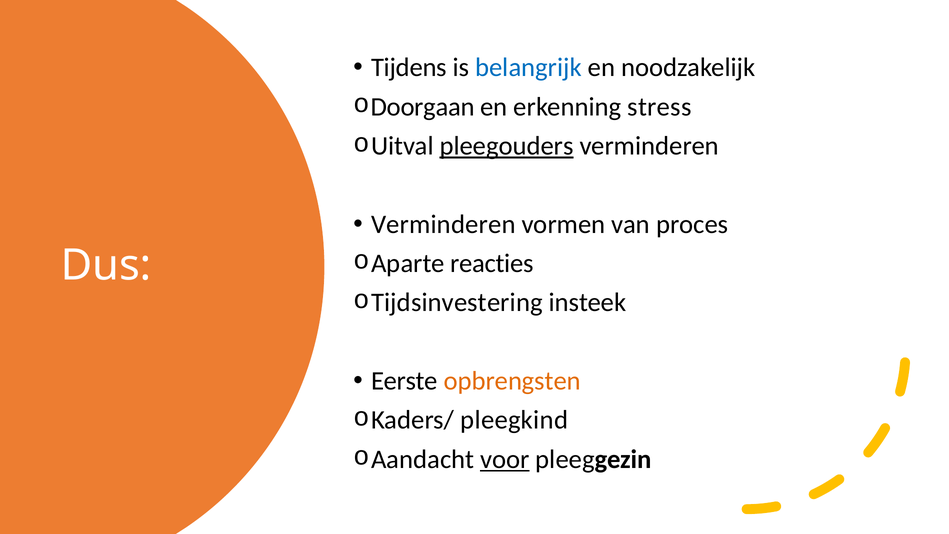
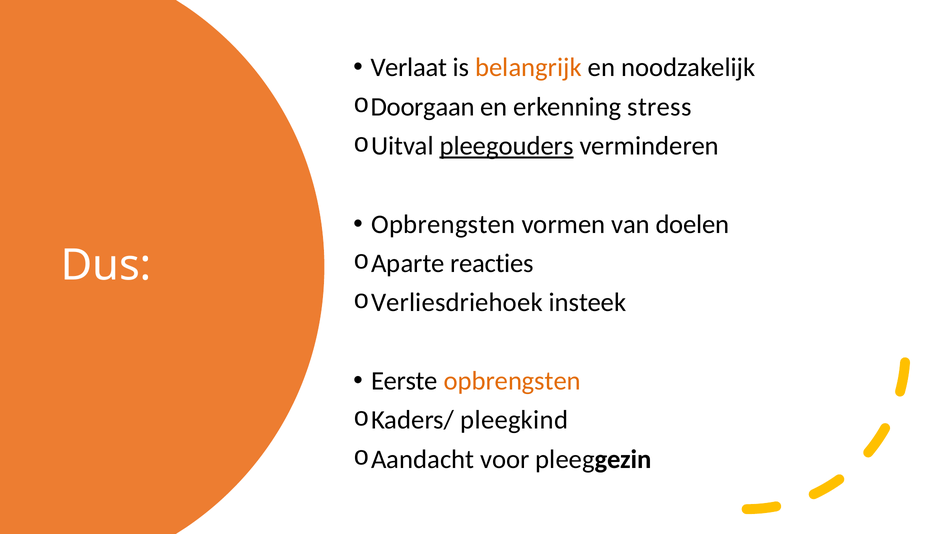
Tijdens: Tijdens -> Verlaat
belangrijk colour: blue -> orange
Verminderen at (443, 224): Verminderen -> Opbrengsten
proces: proces -> doelen
Tijdsinvestering: Tijdsinvestering -> Verliesdriehoek
voor underline: present -> none
